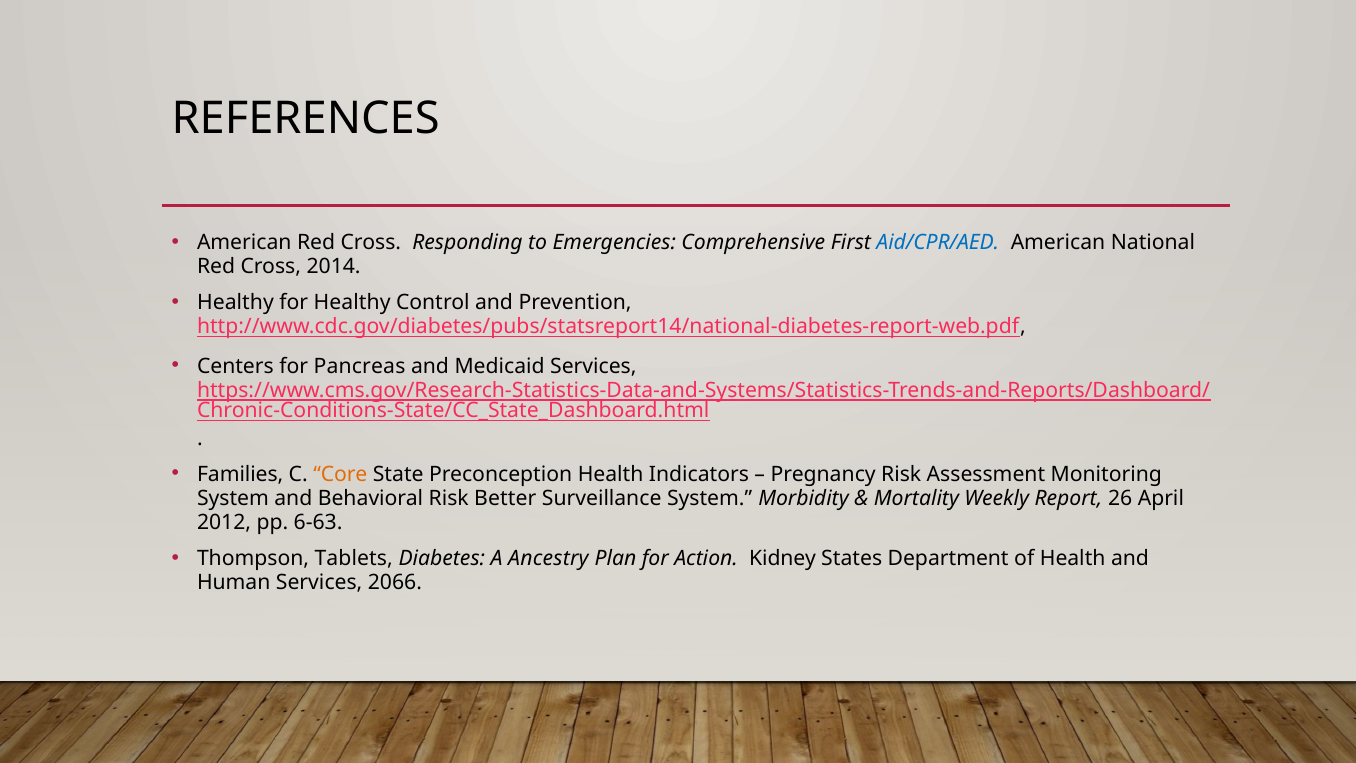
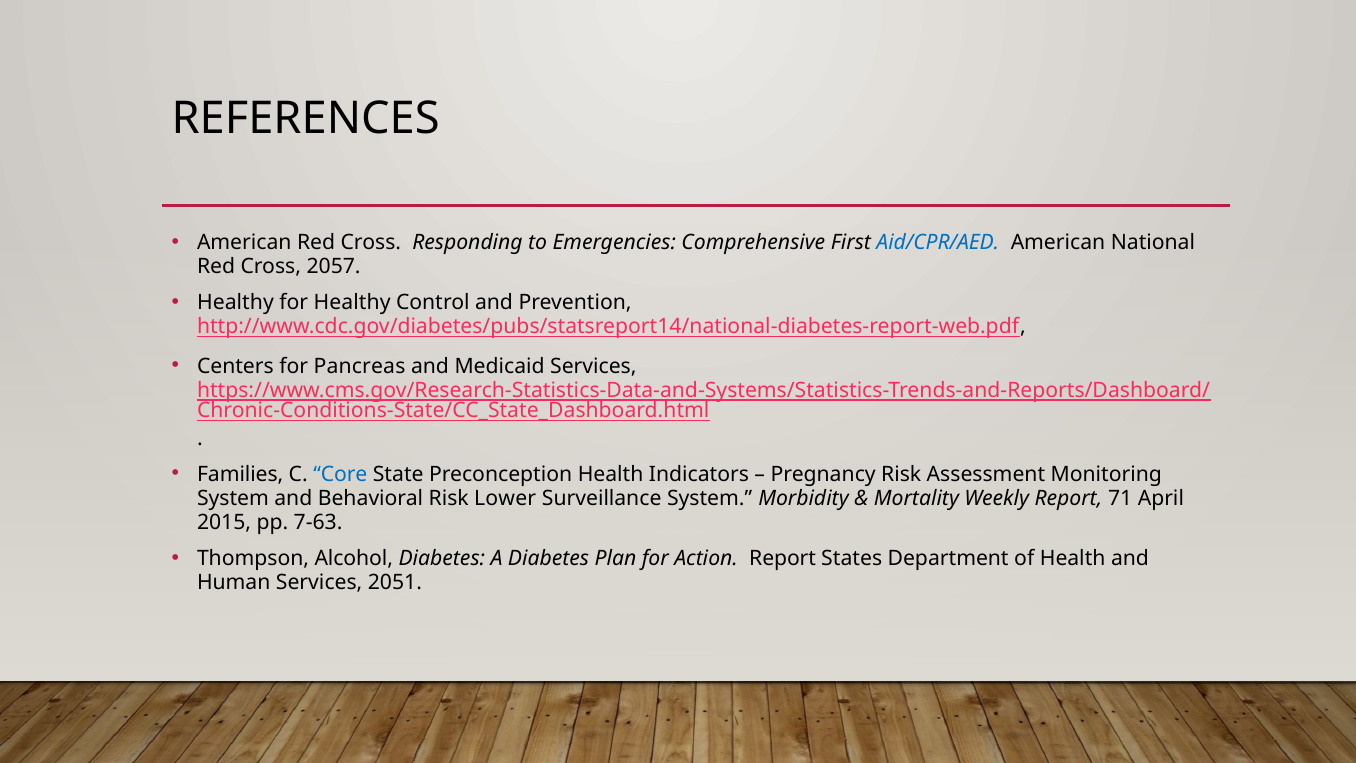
2014: 2014 -> 2057
Core colour: orange -> blue
Better: Better -> Lower
26: 26 -> 71
2012: 2012 -> 2015
6-63: 6-63 -> 7-63
Tablets: Tablets -> Alcohol
A Ancestry: Ancestry -> Diabetes
Action Kidney: Kidney -> Report
2066: 2066 -> 2051
